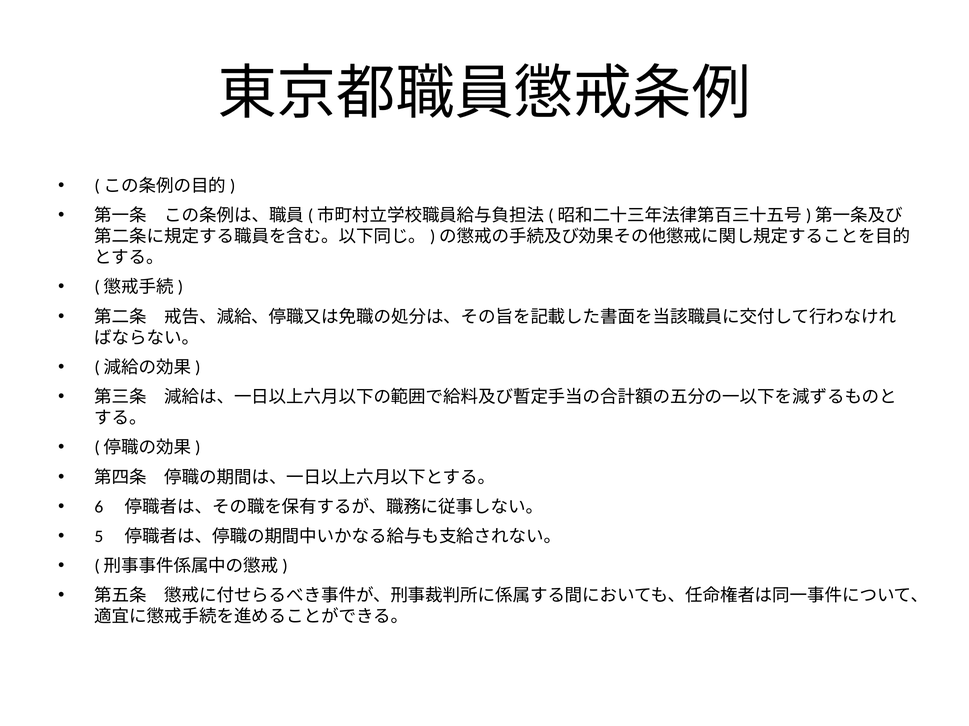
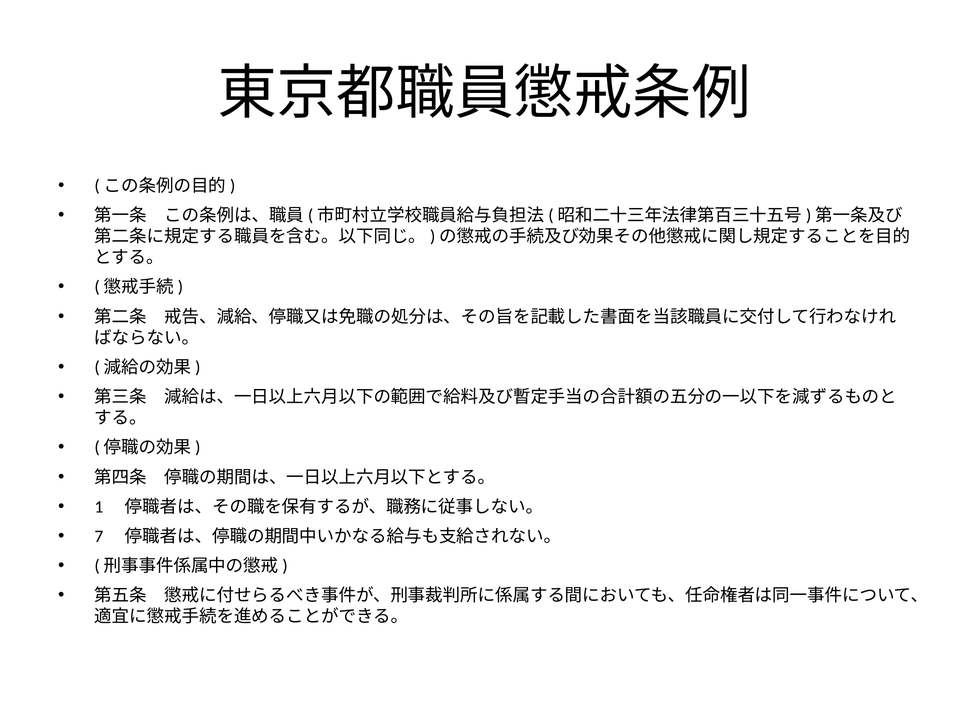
6: 6 -> 1
5: 5 -> 7
